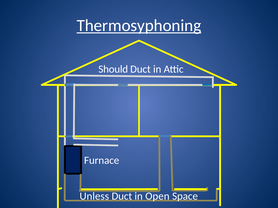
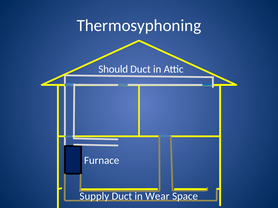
Thermosyphoning underline: present -> none
Unless: Unless -> Supply
Open: Open -> Wear
